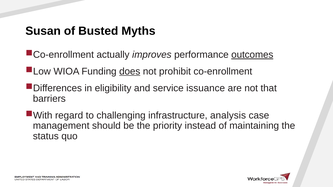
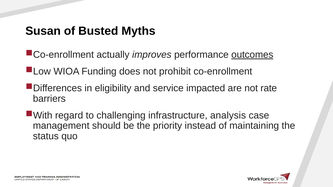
does underline: present -> none
issuance: issuance -> impacted
that: that -> rate
